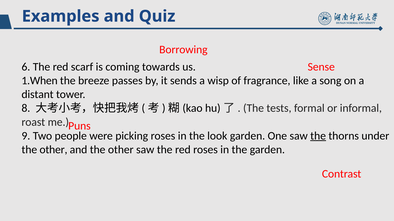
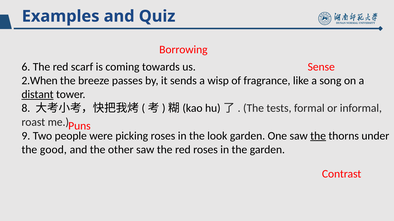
1.When: 1.When -> 2.When
distant underline: none -> present
other at (53, 150): other -> good
